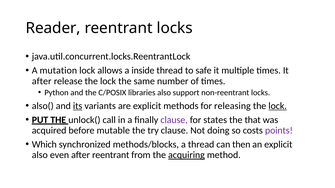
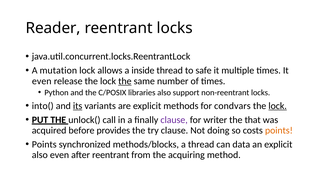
after at (42, 81): after -> even
the at (125, 81) underline: none -> present
also(: also( -> into(
releasing: releasing -> condvars
states: states -> writer
mutable: mutable -> provides
points at (279, 131) colour: purple -> orange
Which at (44, 145): Which -> Points
then: then -> data
acquiring underline: present -> none
